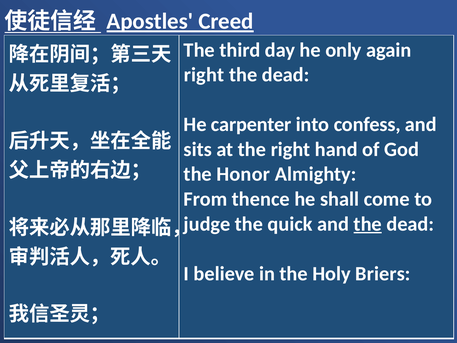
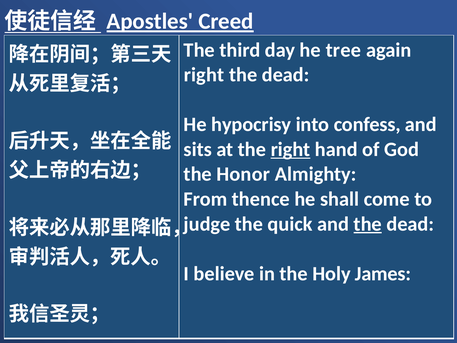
only: only -> tree
carpenter: carpenter -> hypocrisy
right at (291, 149) underline: none -> present
Briers: Briers -> James
